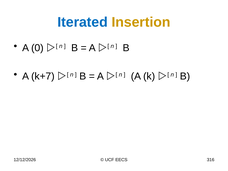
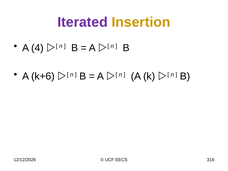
Iterated colour: blue -> purple
0: 0 -> 4
k+7: k+7 -> k+6
